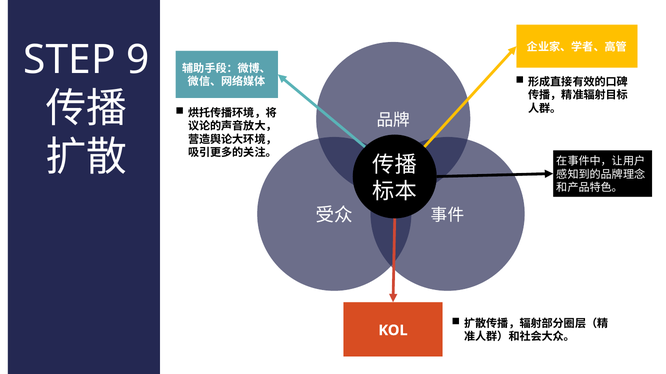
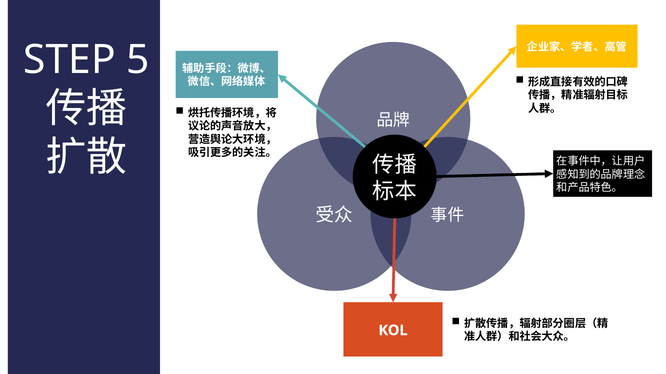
9: 9 -> 5
